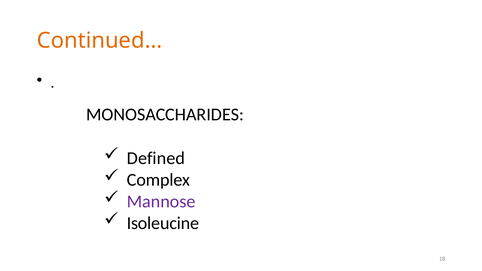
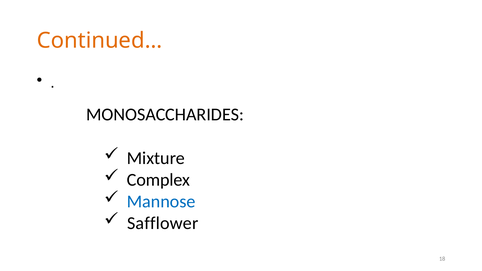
Defined: Defined -> Mixture
Mannose colour: purple -> blue
Isoleucine: Isoleucine -> Safflower
